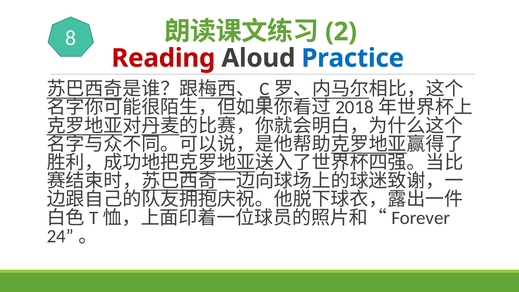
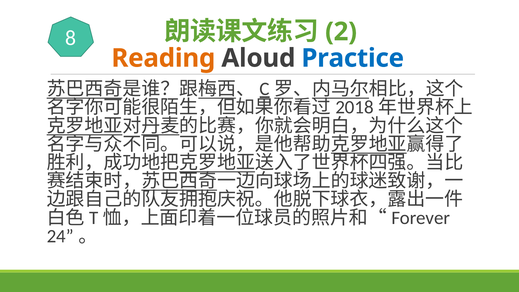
Reading colour: red -> orange
